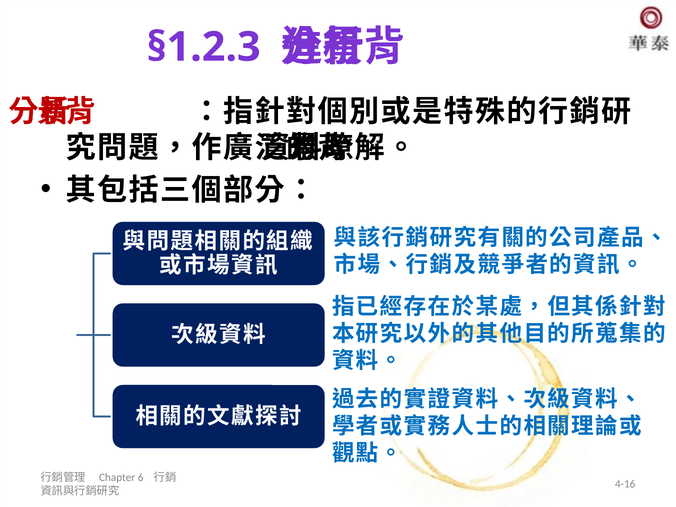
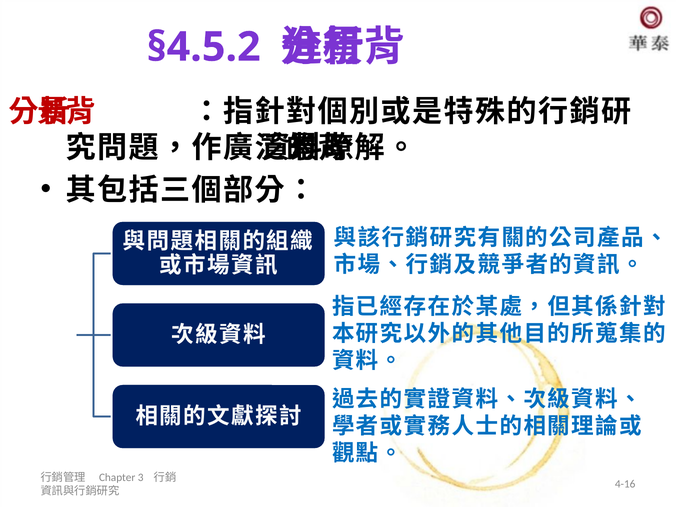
§1.2.3: §1.2.3 -> §4.5.2
6: 6 -> 3
